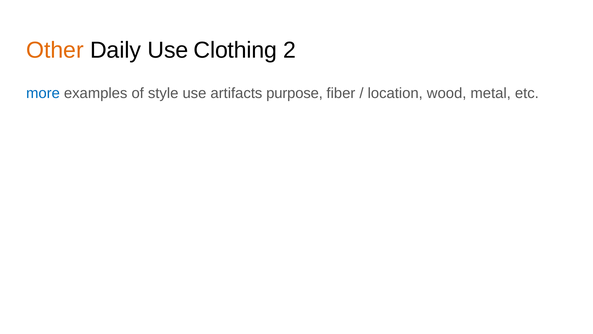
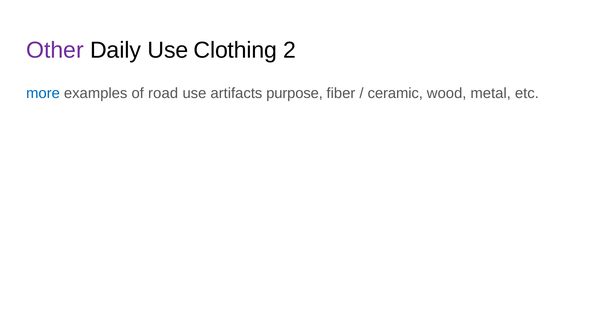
Other colour: orange -> purple
style: style -> road
location: location -> ceramic
